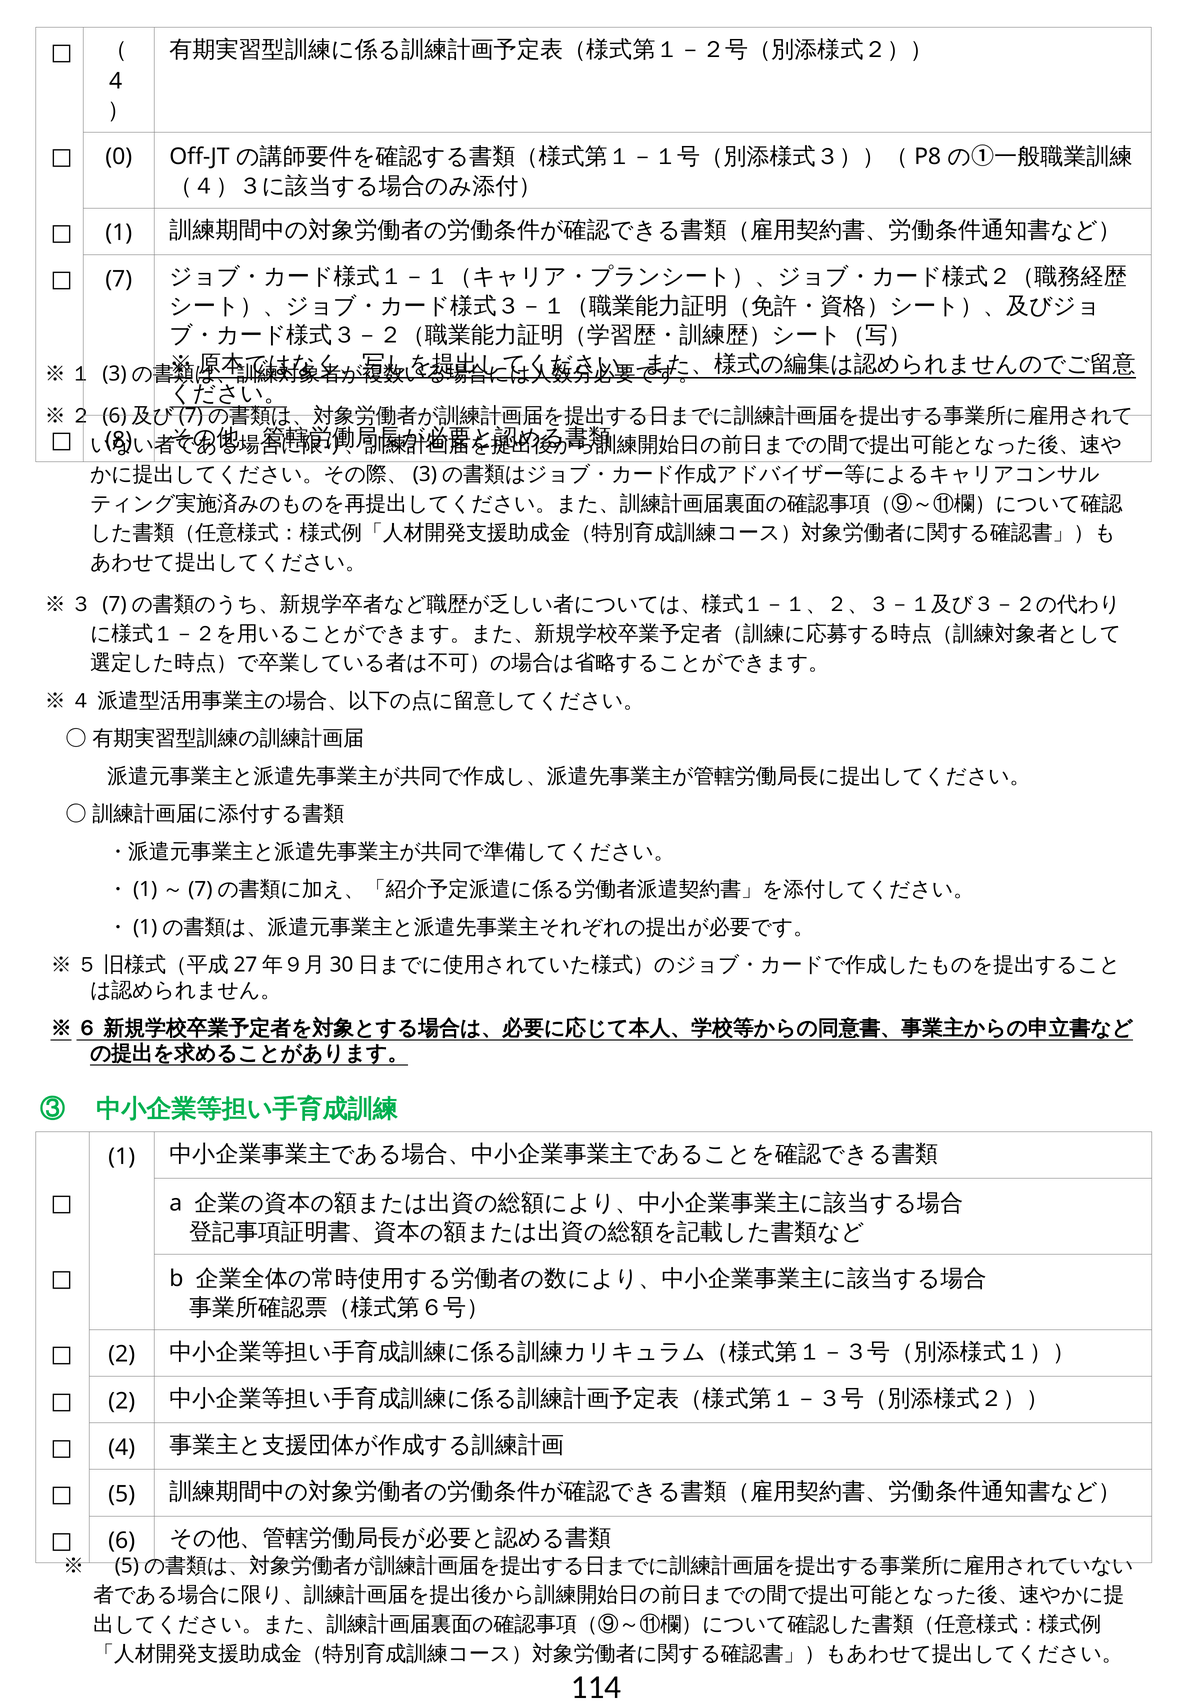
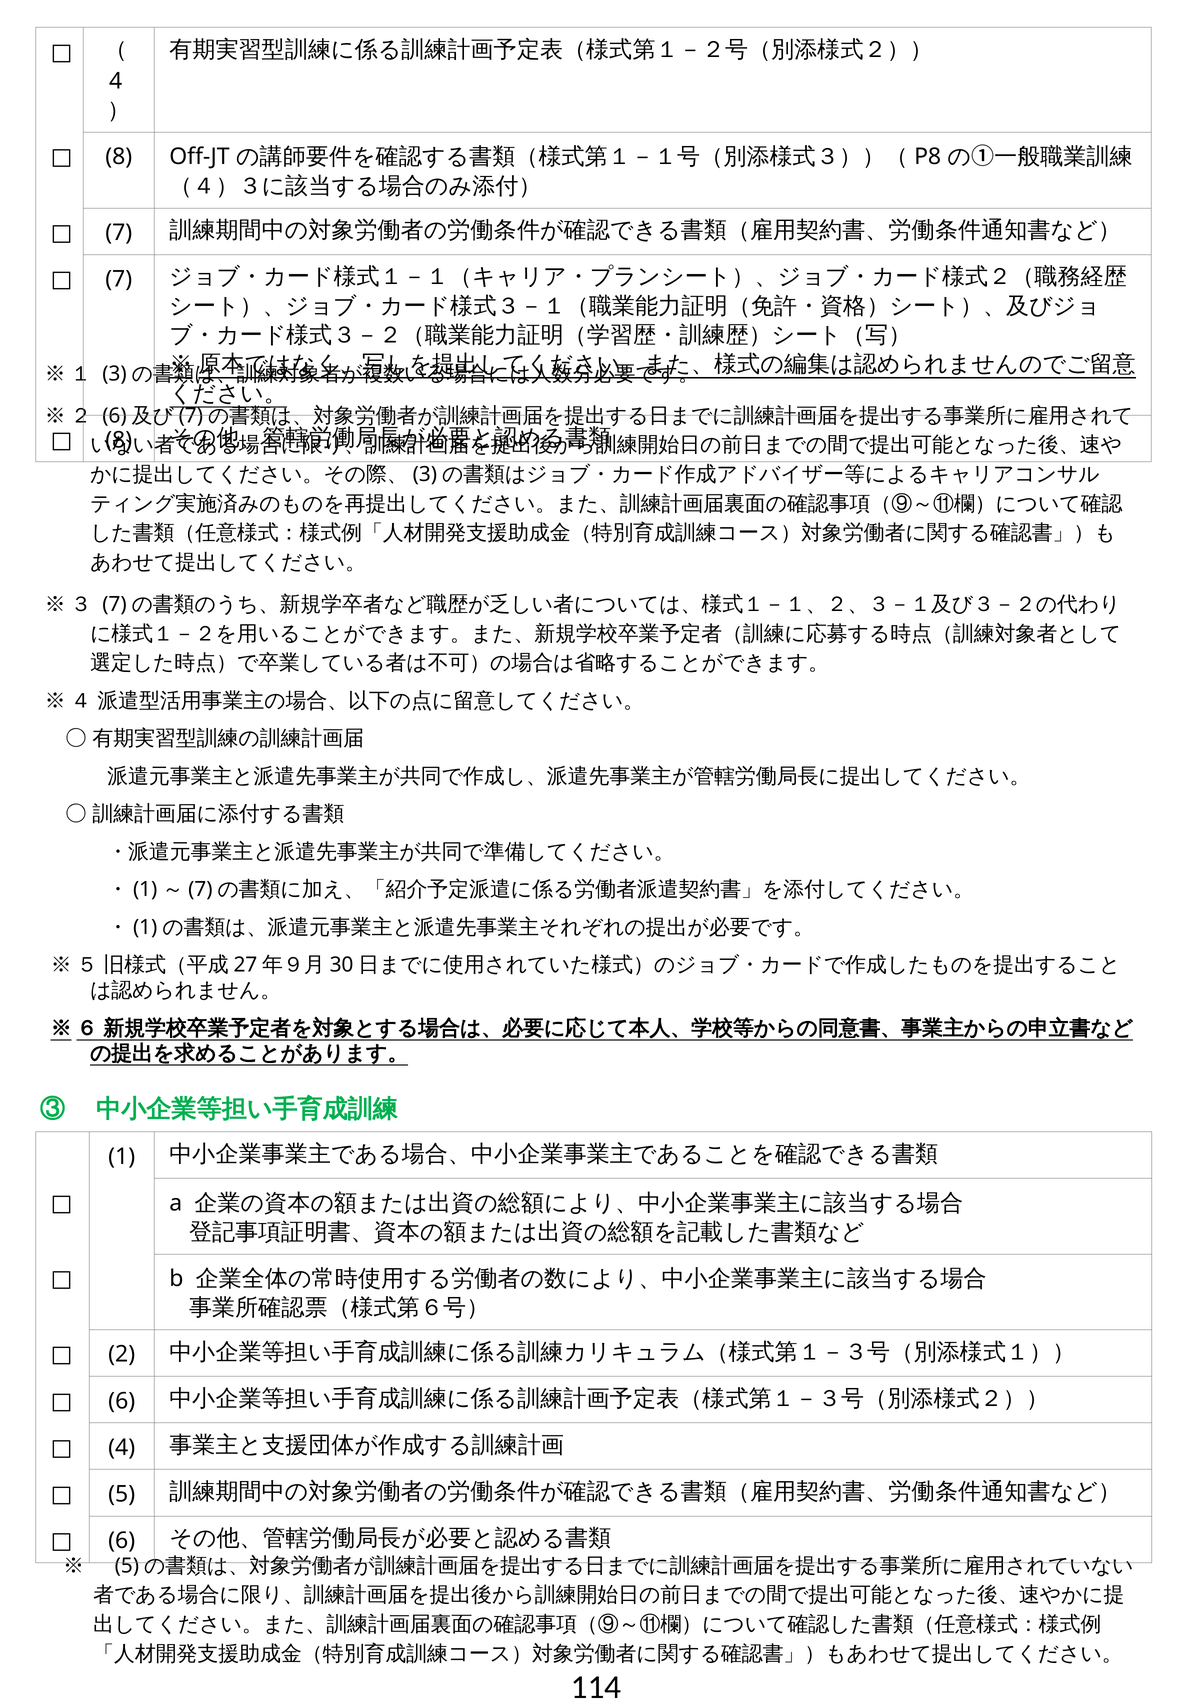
0 at (119, 157): 0 -> 8
1 at (119, 232): 1 -> 7
2 at (122, 1400): 2 -> 6
